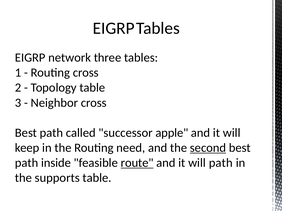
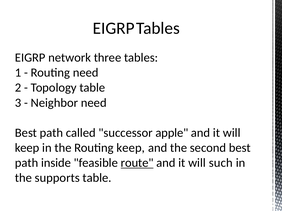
Routing cross: cross -> need
Neighbor cross: cross -> need
Routing need: need -> keep
second underline: present -> none
will path: path -> such
